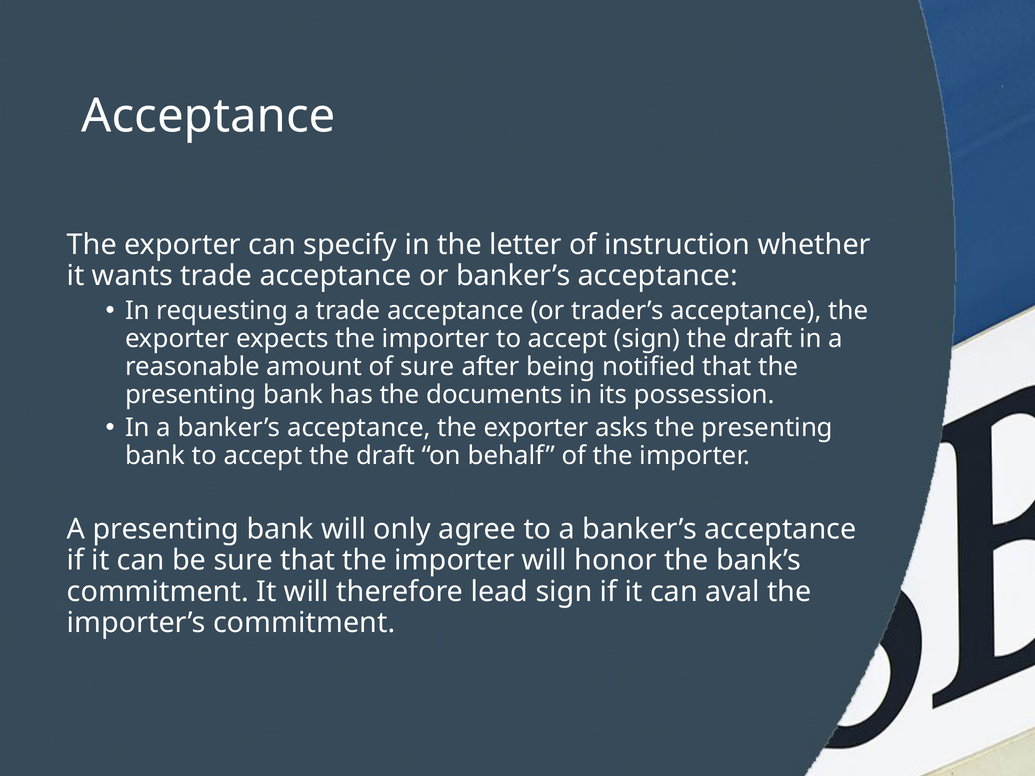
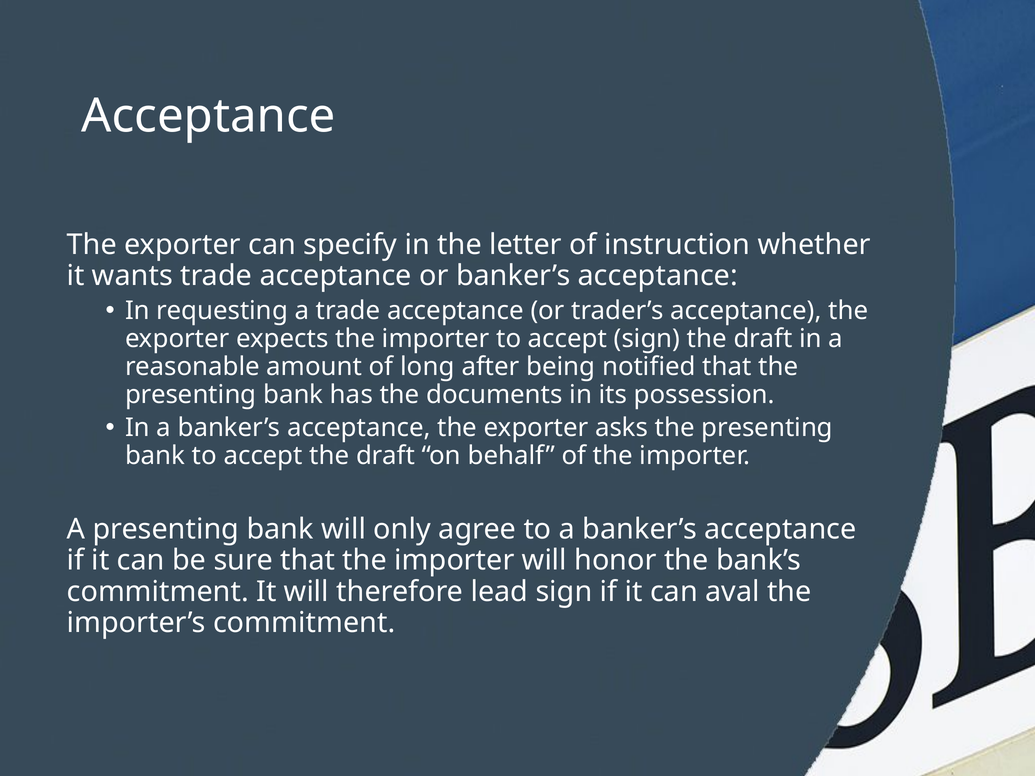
of sure: sure -> long
